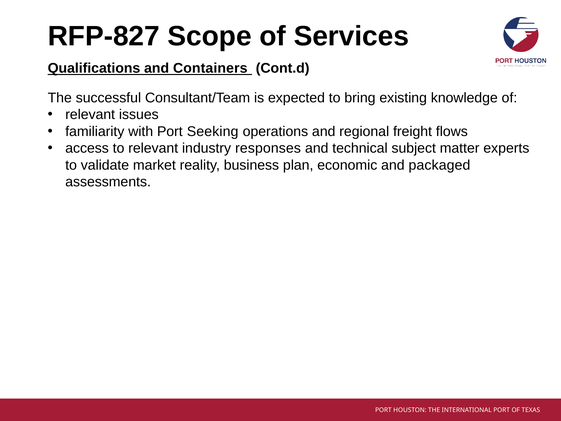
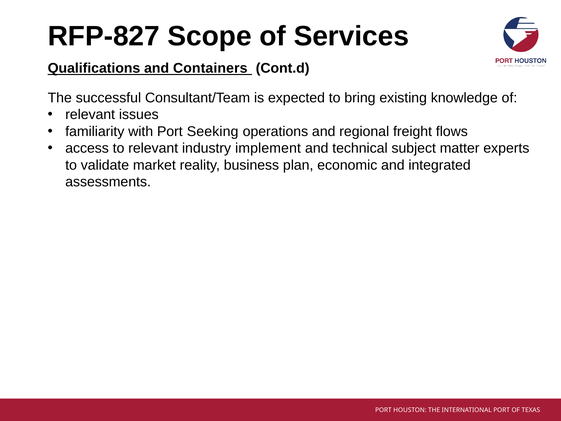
responses: responses -> implement
packaged: packaged -> integrated
